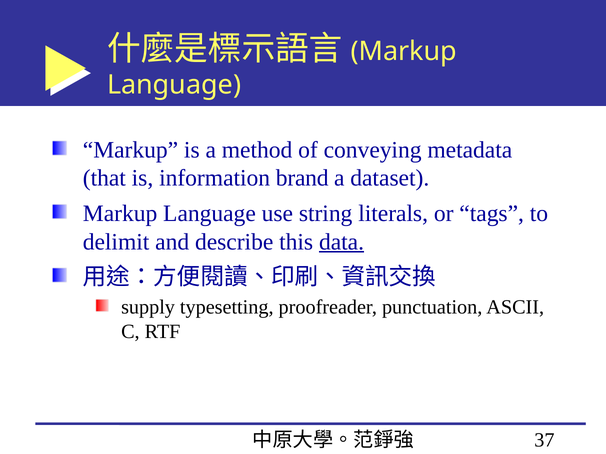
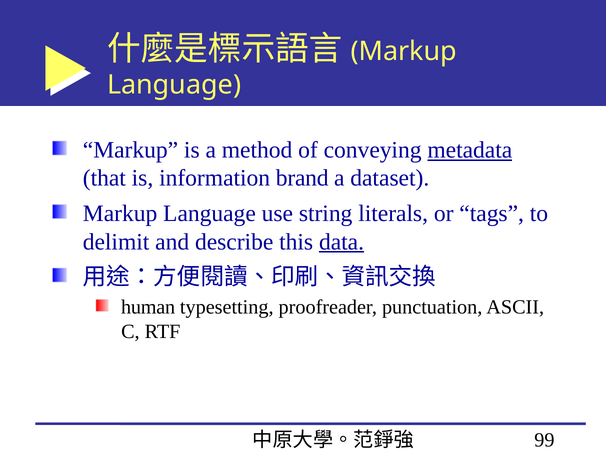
metadata underline: none -> present
supply: supply -> human
37: 37 -> 99
